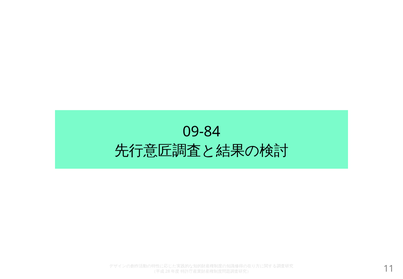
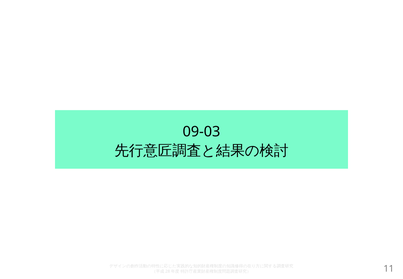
09-84: 09-84 -> 09-03
